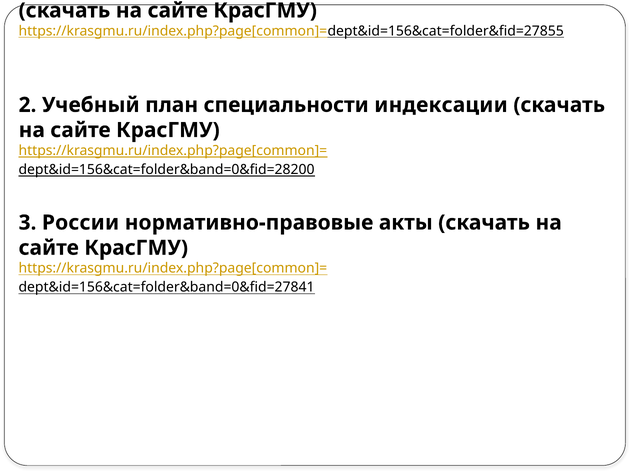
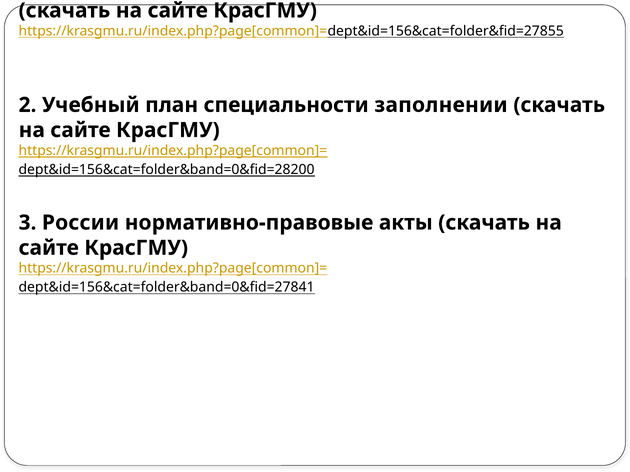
индексации: индексации -> заполнении
